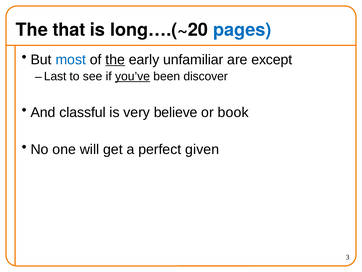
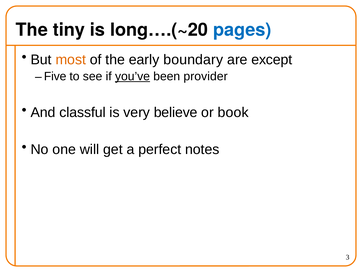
that: that -> tiny
most colour: blue -> orange
the at (115, 60) underline: present -> none
unfamiliar: unfamiliar -> boundary
Last: Last -> Five
discover: discover -> provider
given: given -> notes
